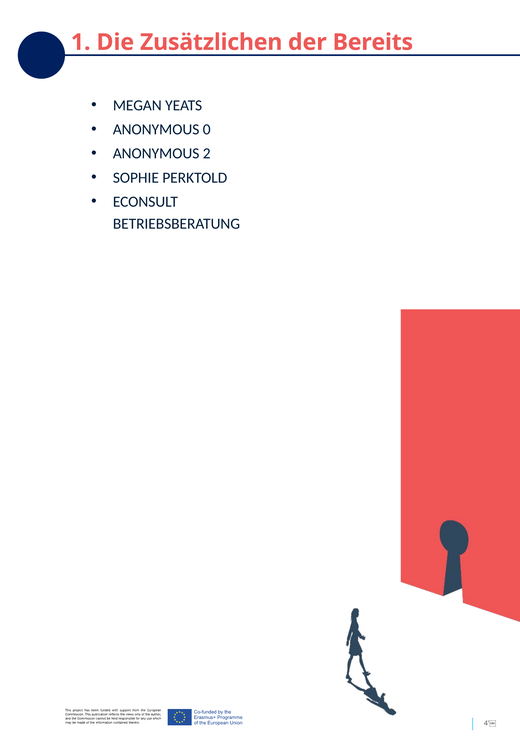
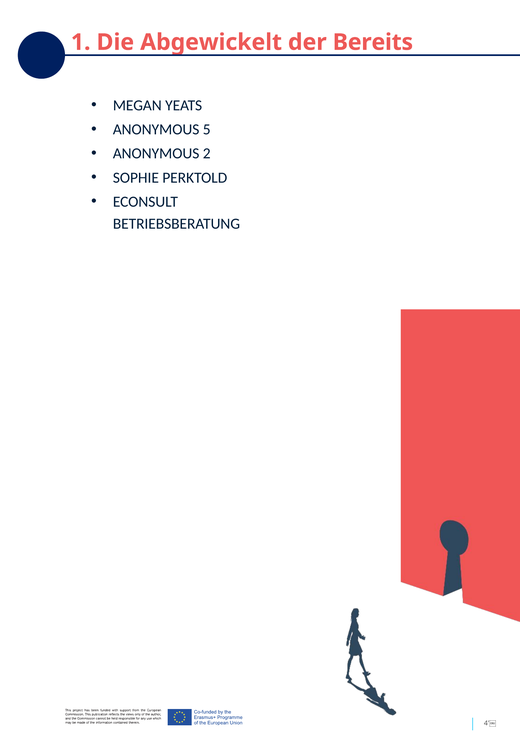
Zusätzlichen: Zusätzlichen -> Abgewickelt
0: 0 -> 5
